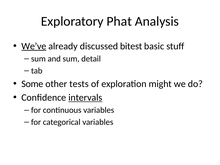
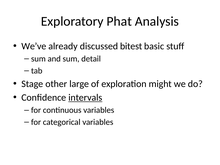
We’ve underline: present -> none
Some: Some -> Stage
tests: tests -> large
